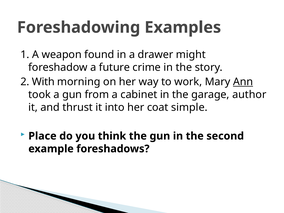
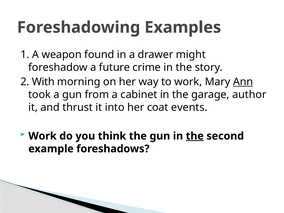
simple: simple -> events
Place at (42, 136): Place -> Work
the at (195, 136) underline: none -> present
